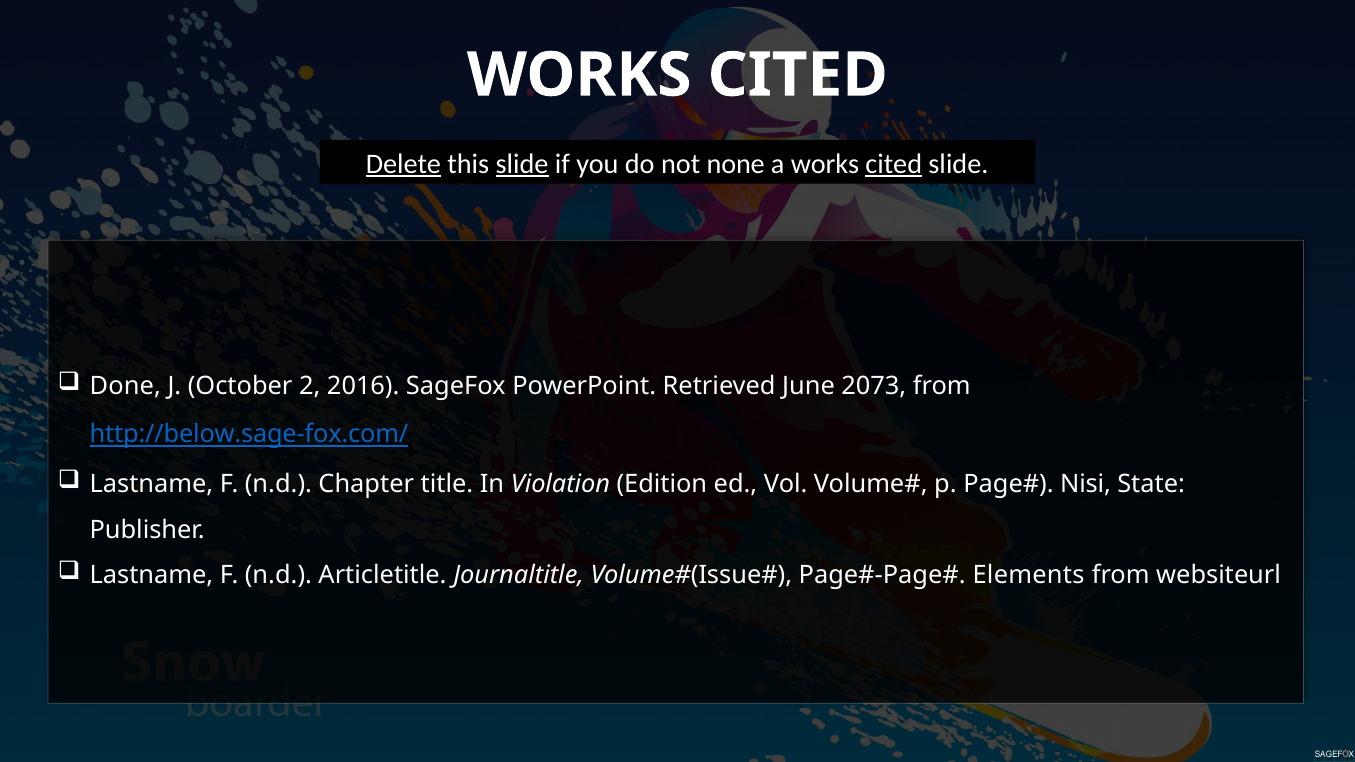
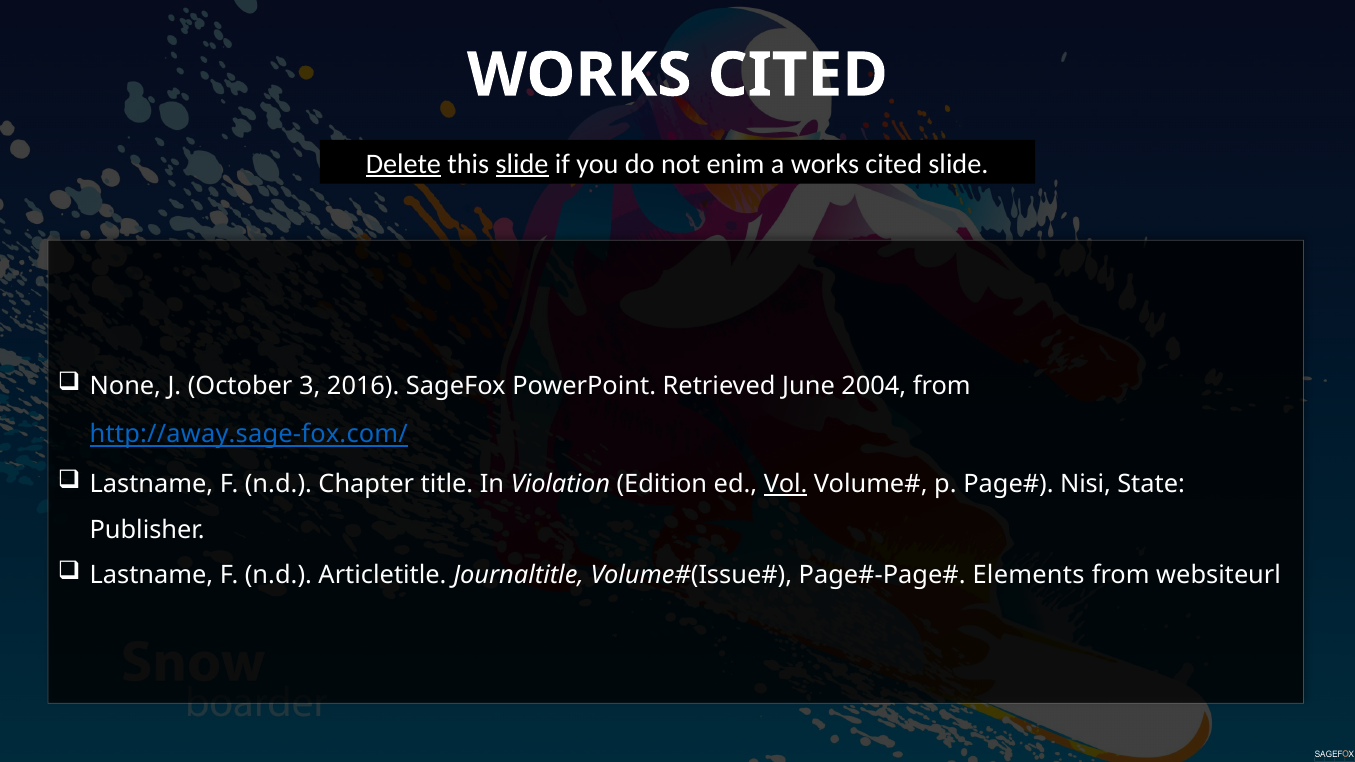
none: none -> enim
cited at (894, 164) underline: present -> none
Done: Done -> None
2: 2 -> 3
2073: 2073 -> 2004
http://below.sage-fox.com/: http://below.sage-fox.com/ -> http://away.sage-fox.com/
Vol underline: none -> present
